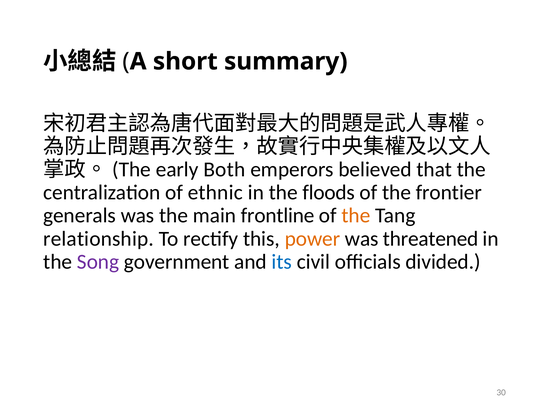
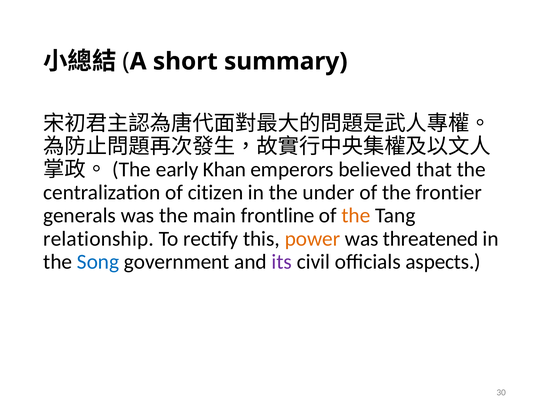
Both: Both -> Khan
ethnic: ethnic -> citizen
floods: floods -> under
Song colour: purple -> blue
its colour: blue -> purple
divided: divided -> aspects
